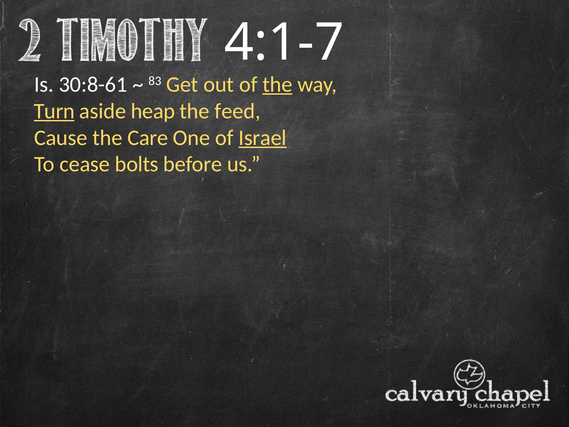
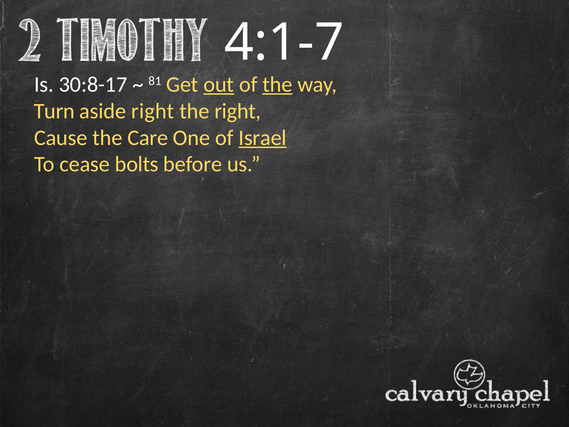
30:8-61: 30:8-61 -> 30:8-17
83: 83 -> 81
out underline: none -> present
Turn underline: present -> none
aside heap: heap -> right
the feed: feed -> right
